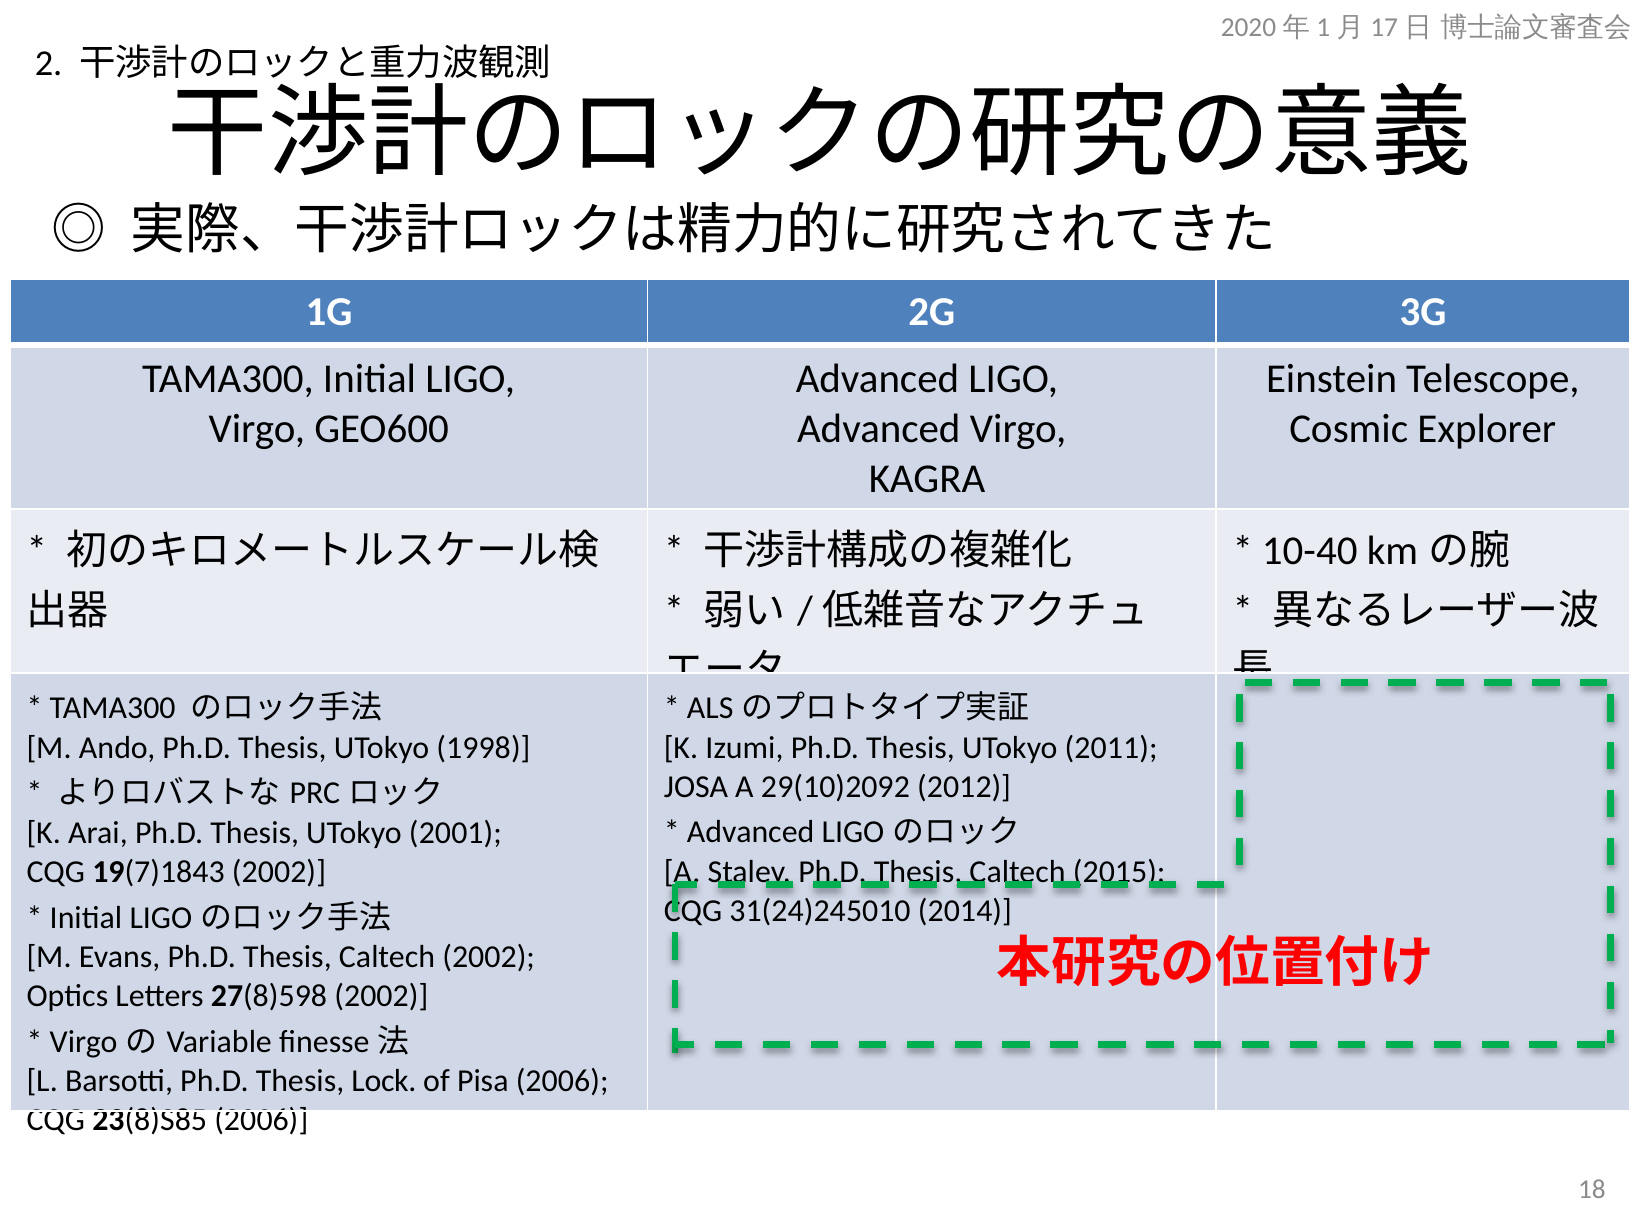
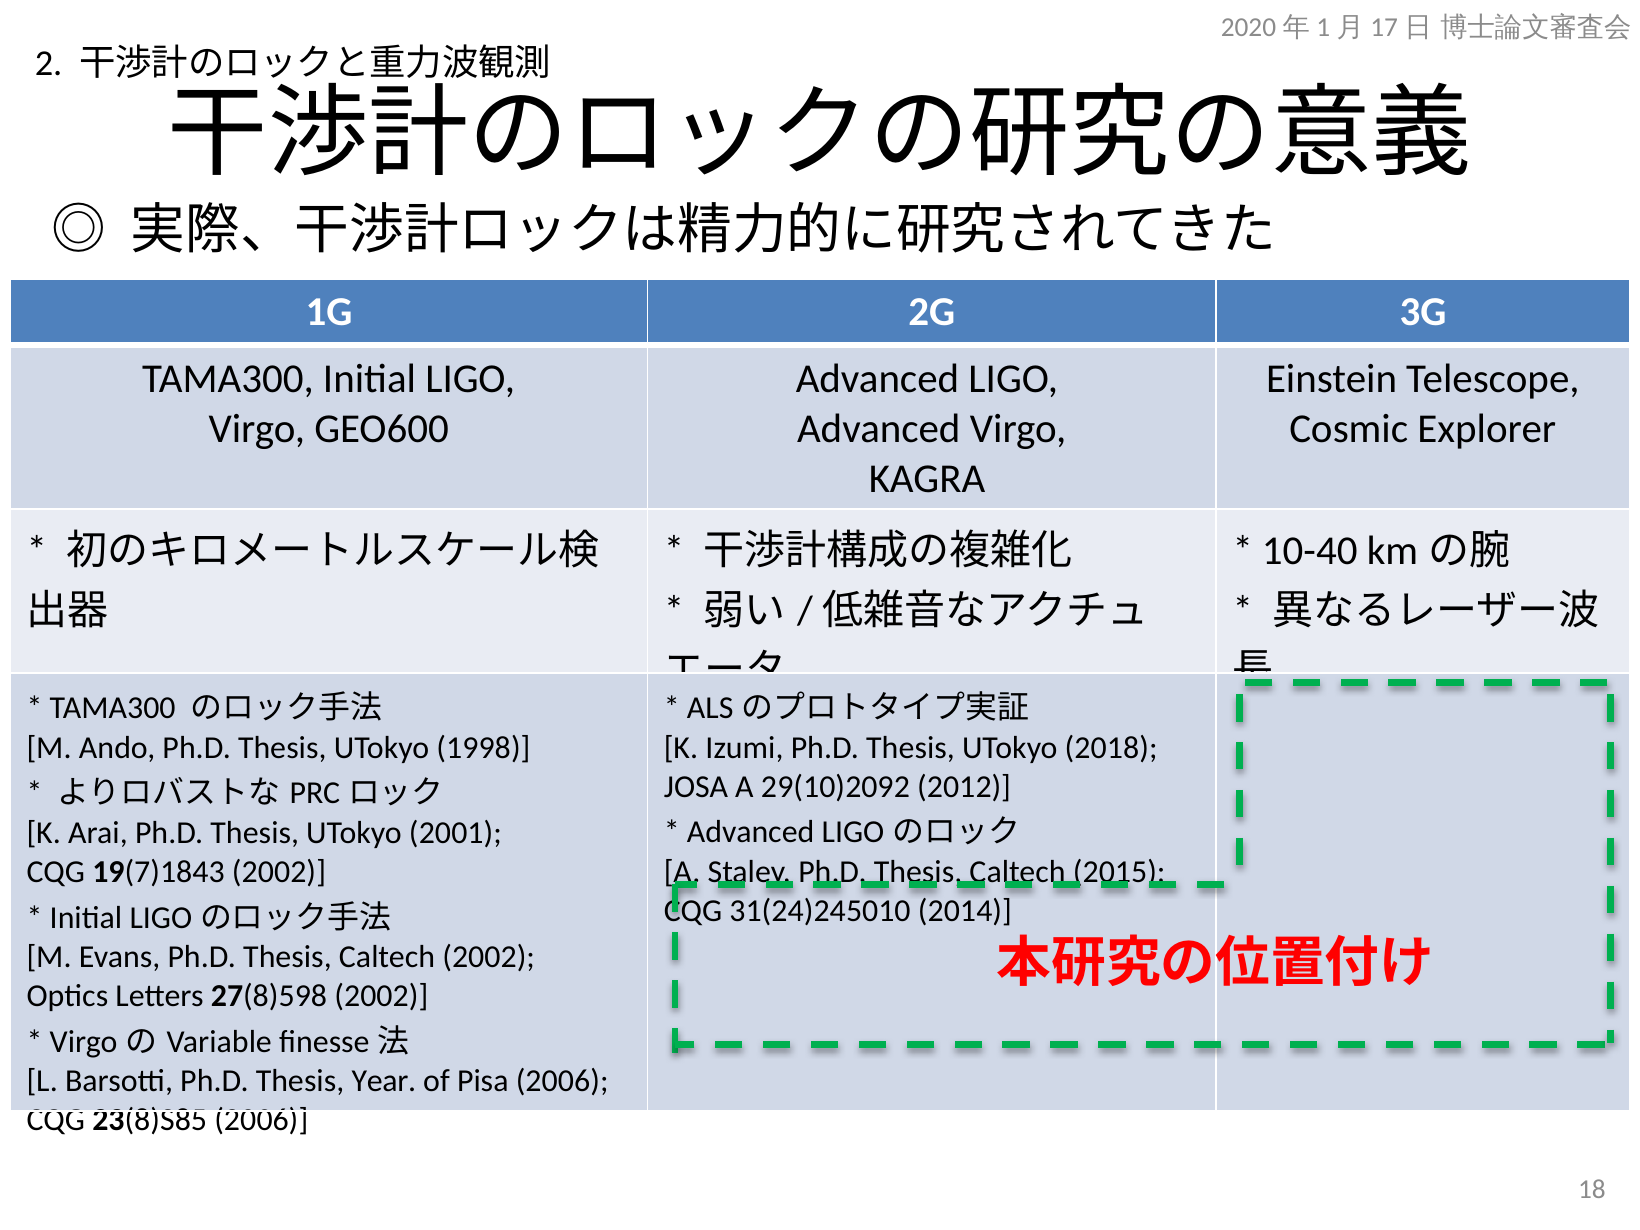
2011: 2011 -> 2018
Lock: Lock -> Year
